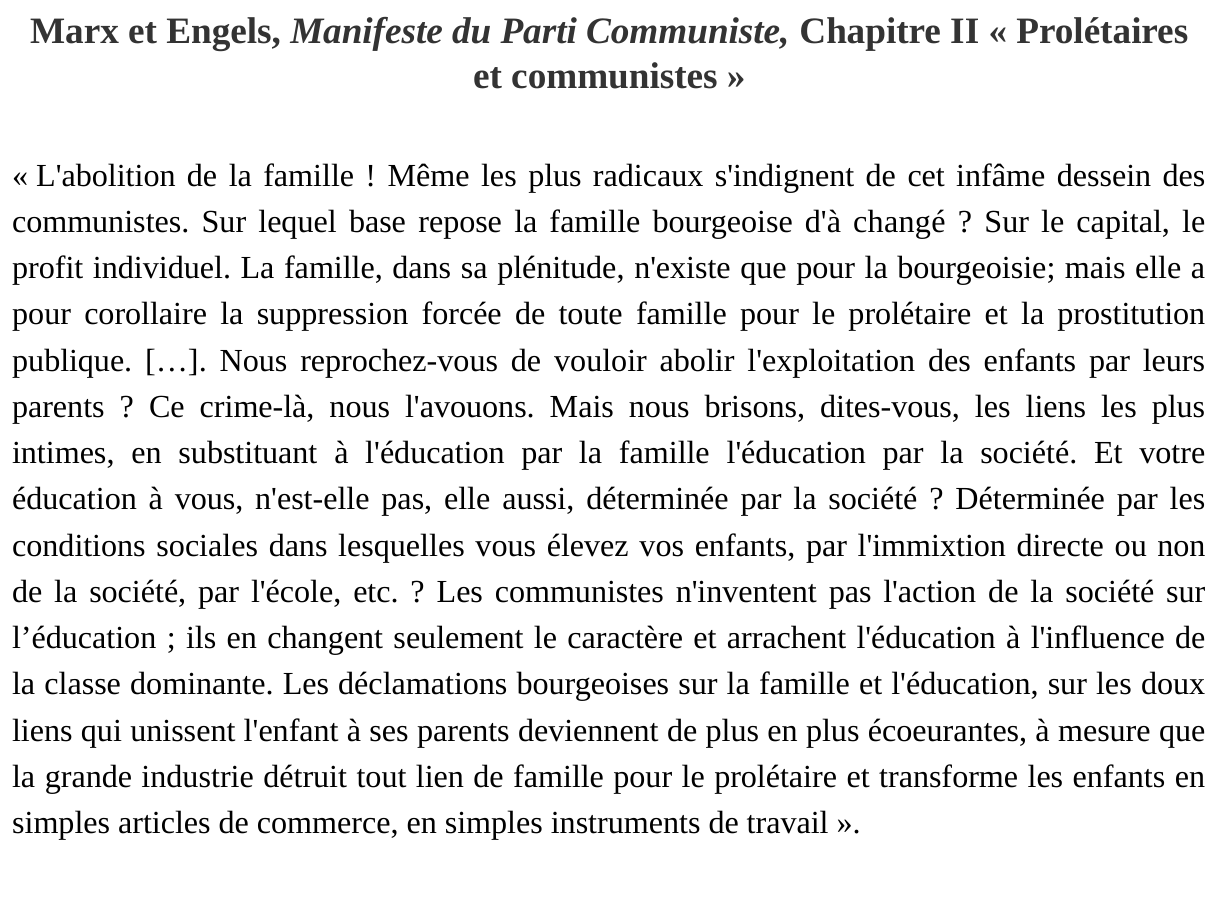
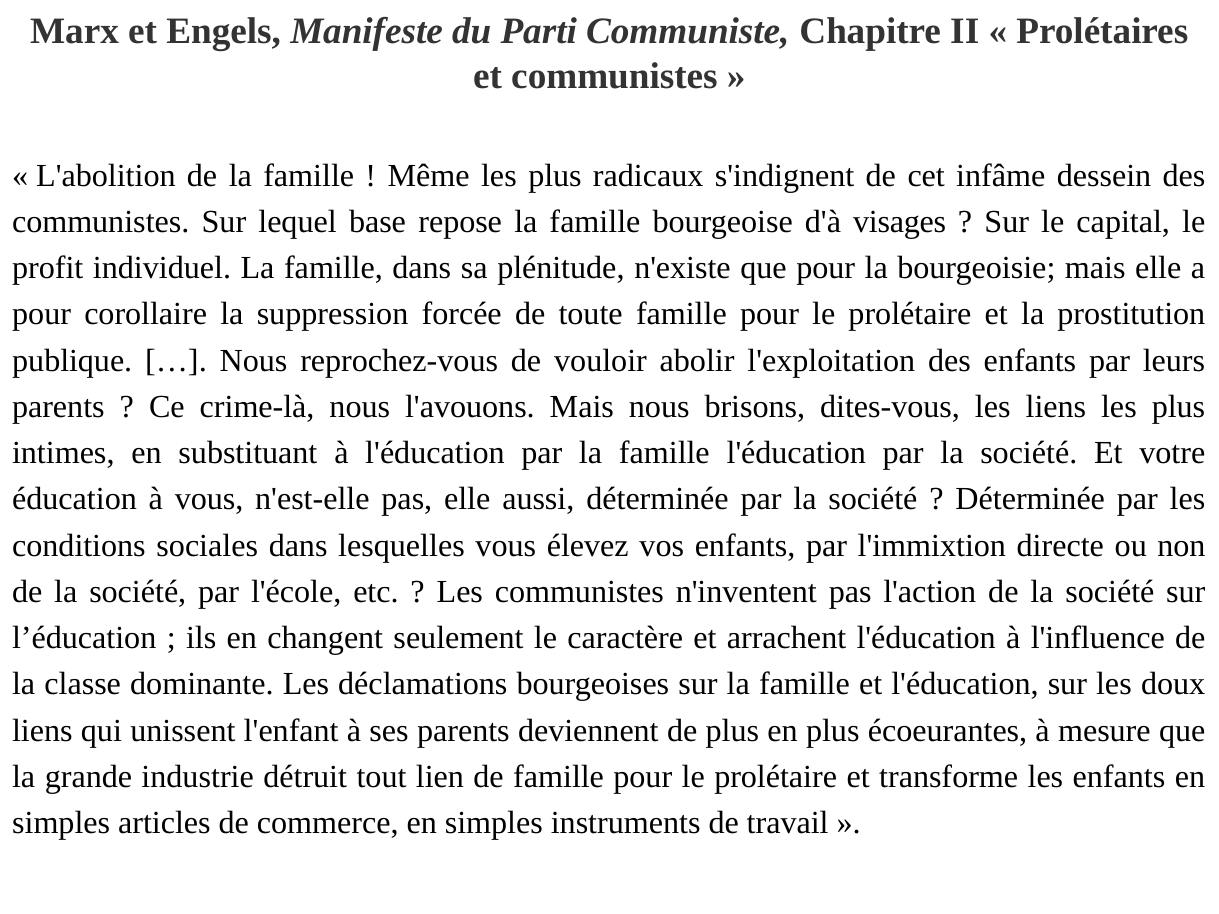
changé: changé -> visages
